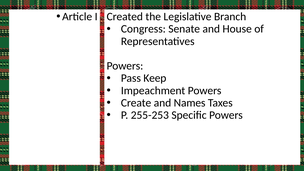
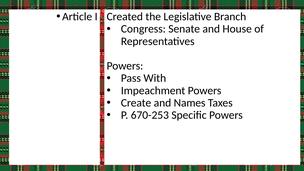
Keep: Keep -> With
255-253: 255-253 -> 670-253
